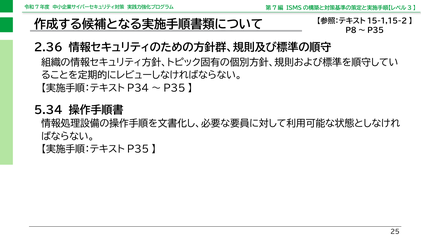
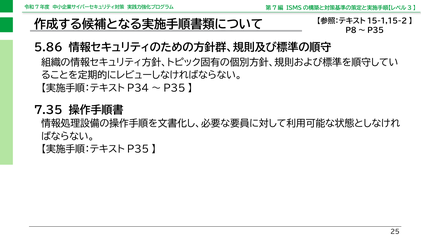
2.36: 2.36 -> 5.86
5.34: 5.34 -> 7.35
